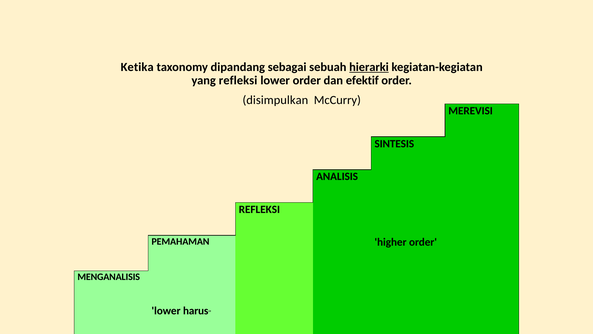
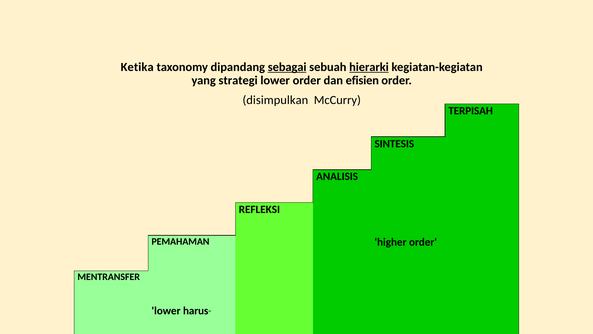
sebagai underline: none -> present
yang refleksi: refleksi -> strategi
efektif: efektif -> efisien
MEREVISI: MEREVISI -> TERPISAH
MENGANALISIS: MENGANALISIS -> MENTRANSFER
